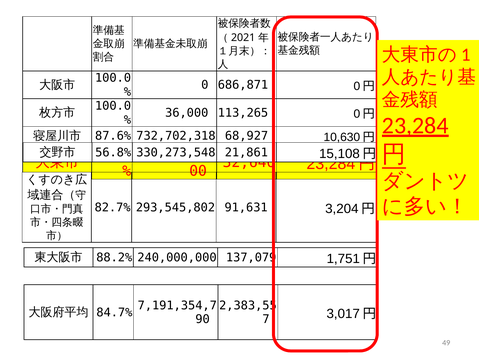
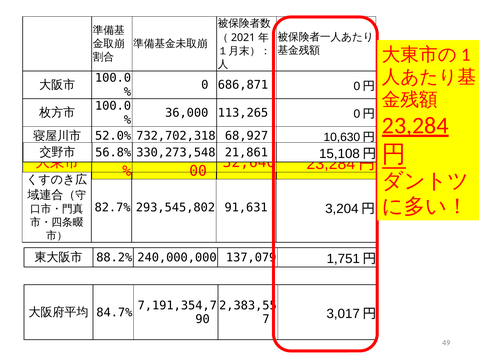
87.6%: 87.6% -> 52.0%
